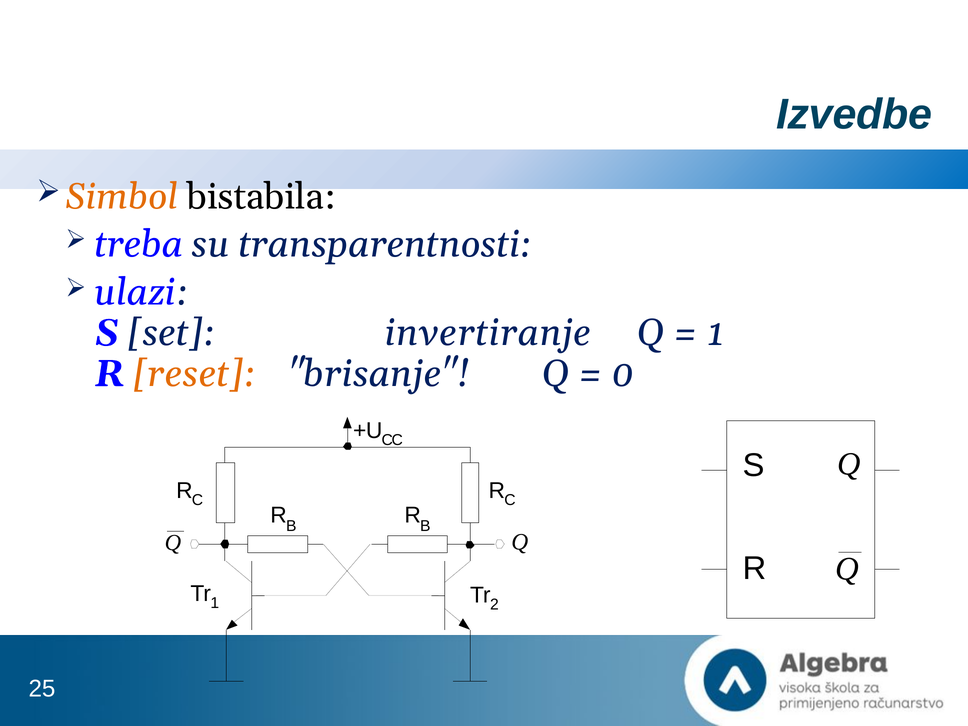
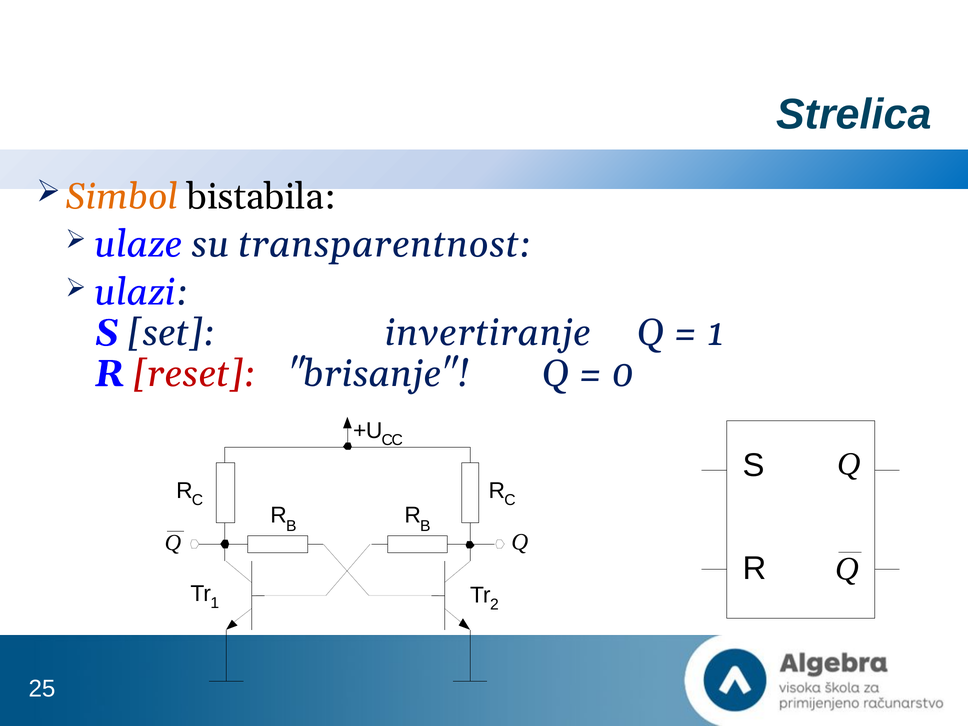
Izvedbe: Izvedbe -> Strelica
treba: treba -> ulaze
transparentnosti: transparentnosti -> transparentnost
reset colour: orange -> red
